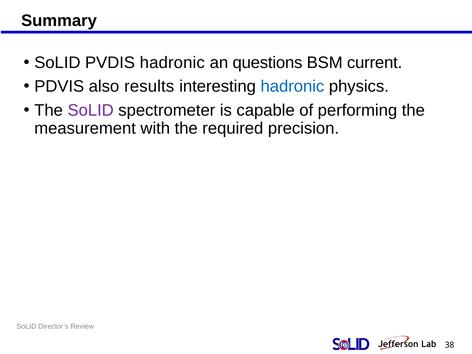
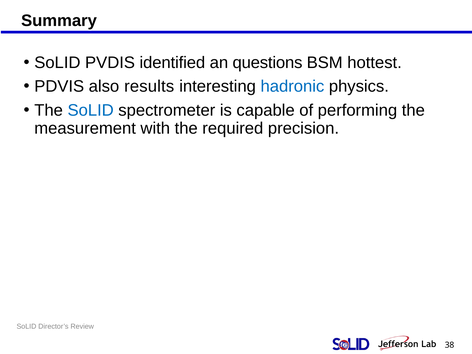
PVDIS hadronic: hadronic -> identified
current: current -> hottest
SoLID at (91, 110) colour: purple -> blue
